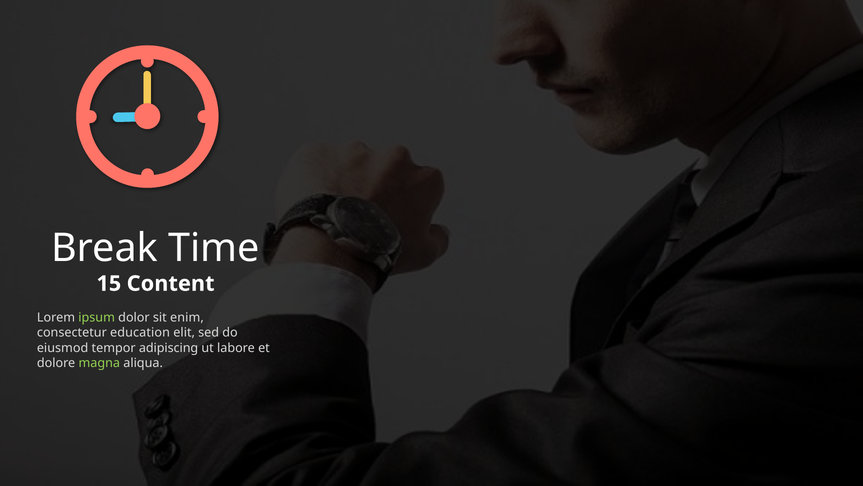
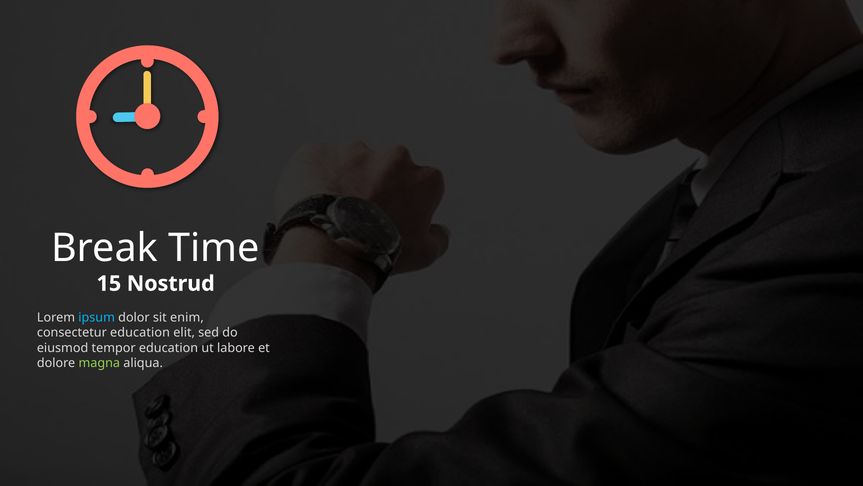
Content: Content -> Nostrud
ipsum colour: light green -> light blue
tempor adipiscing: adipiscing -> education
